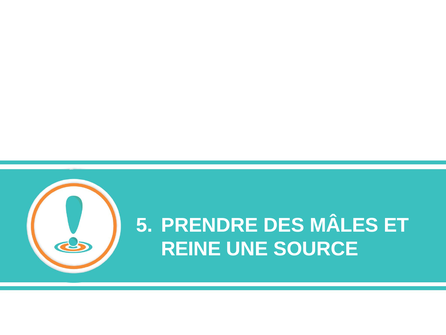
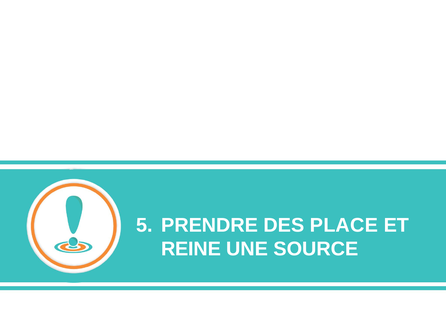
MÂLES: MÂLES -> PLACE
